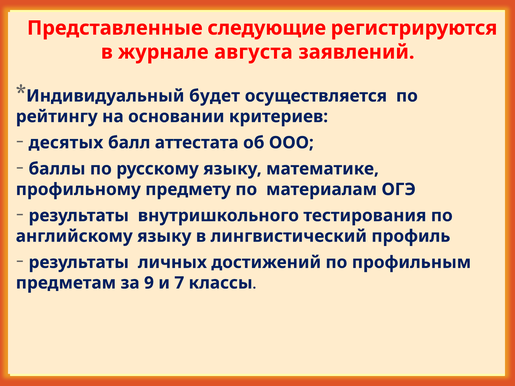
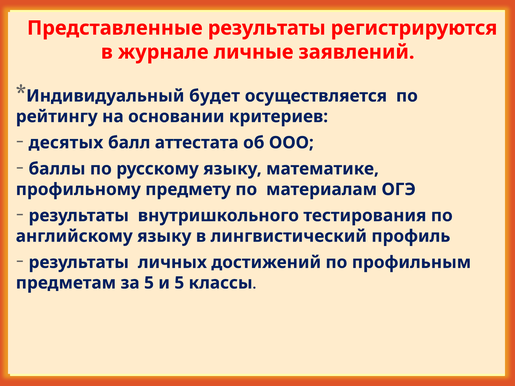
Представленные следующие: следующие -> результаты
августа: августа -> личные
за 9: 9 -> 5
и 7: 7 -> 5
